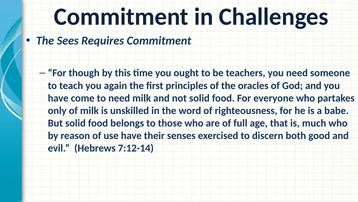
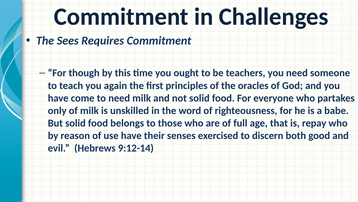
much: much -> repay
7:12-14: 7:12-14 -> 9:12-14
